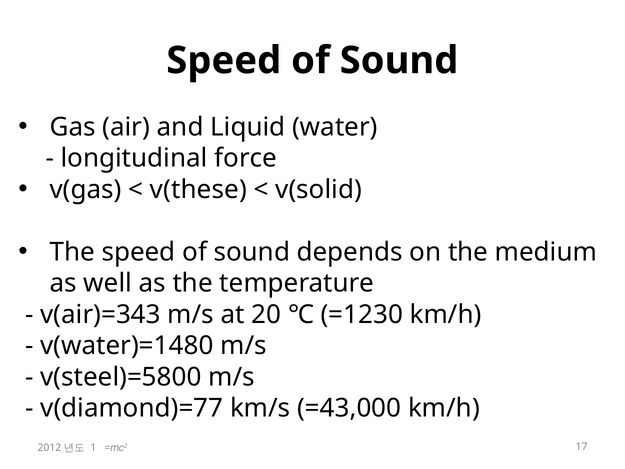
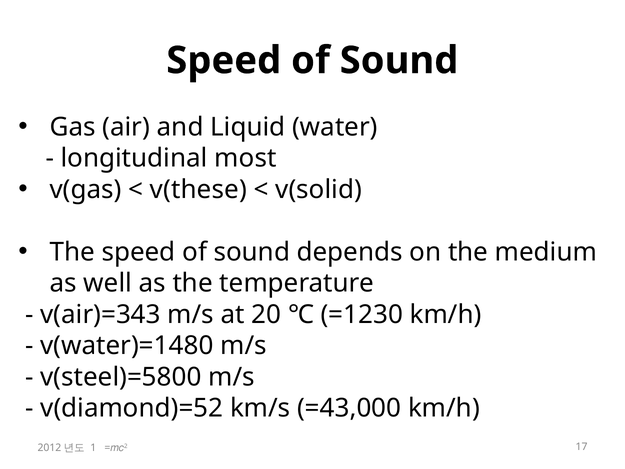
force: force -> most
v(diamond)=77: v(diamond)=77 -> v(diamond)=52
